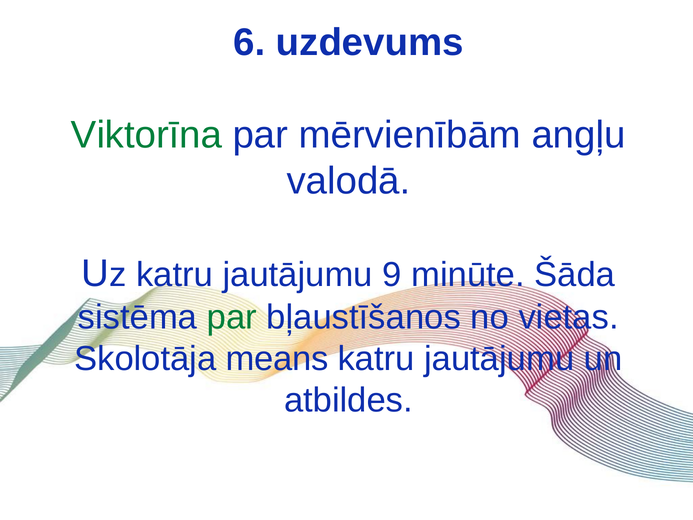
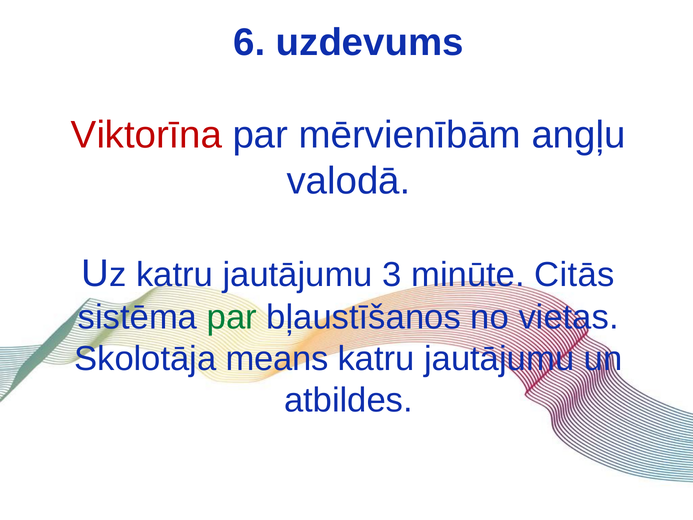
Viktorīna colour: green -> red
9: 9 -> 3
Šāda: Šāda -> Citās
